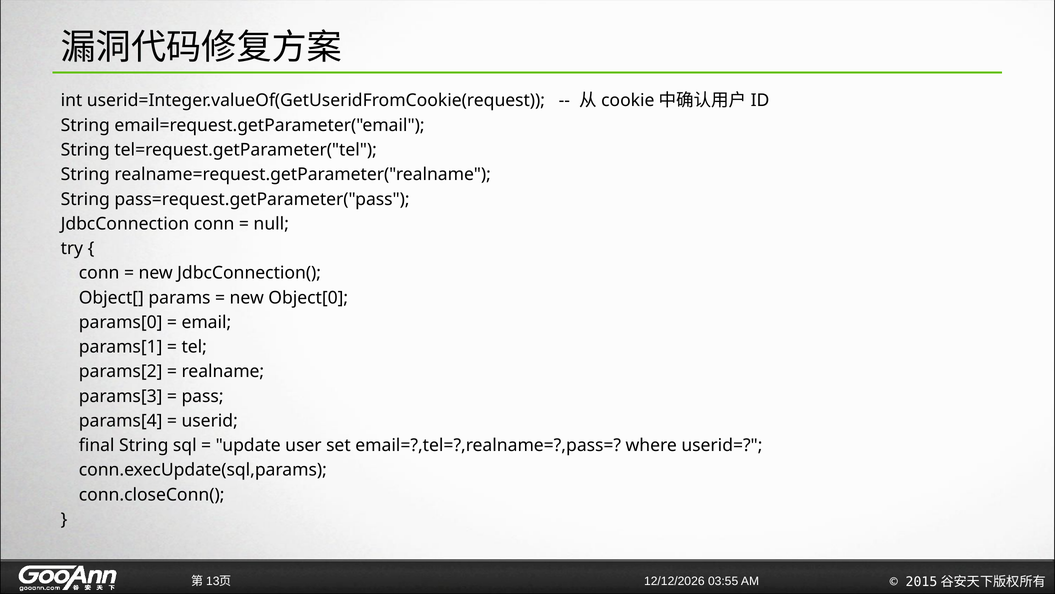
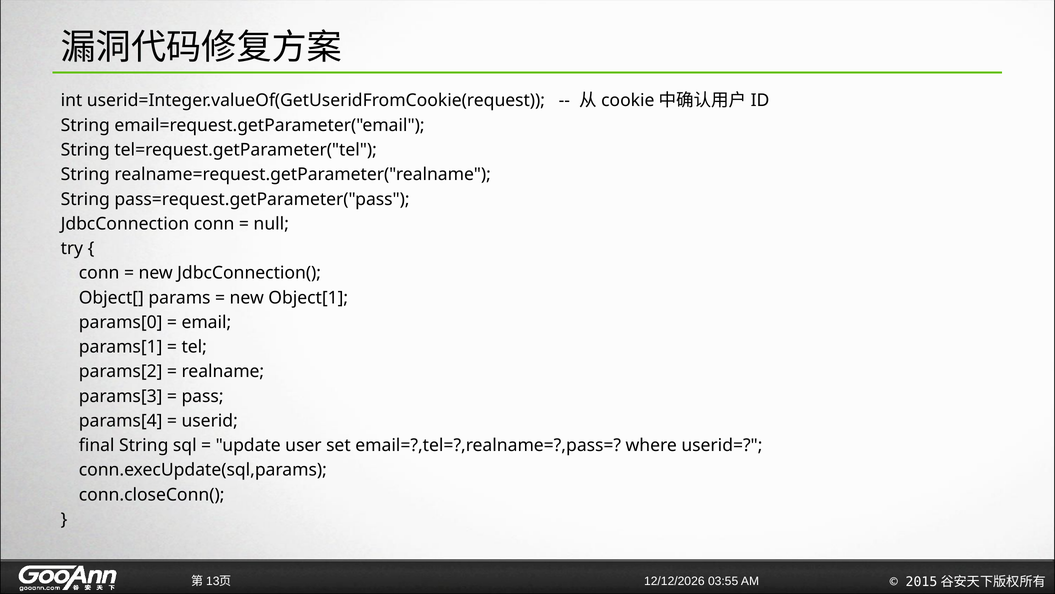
Object[0: Object[0 -> Object[1
